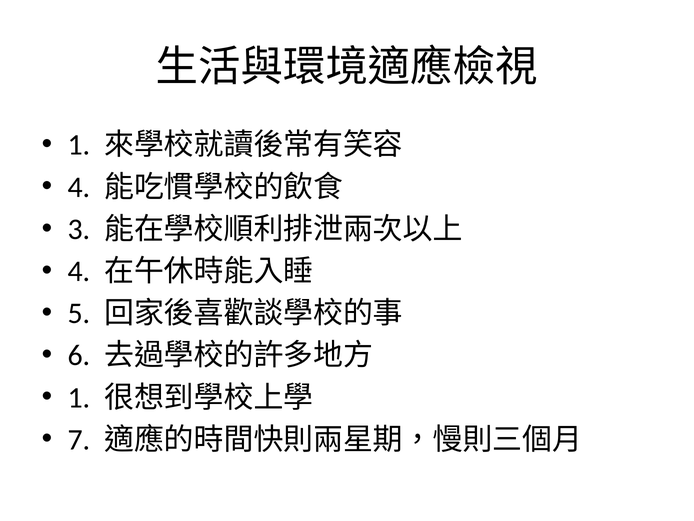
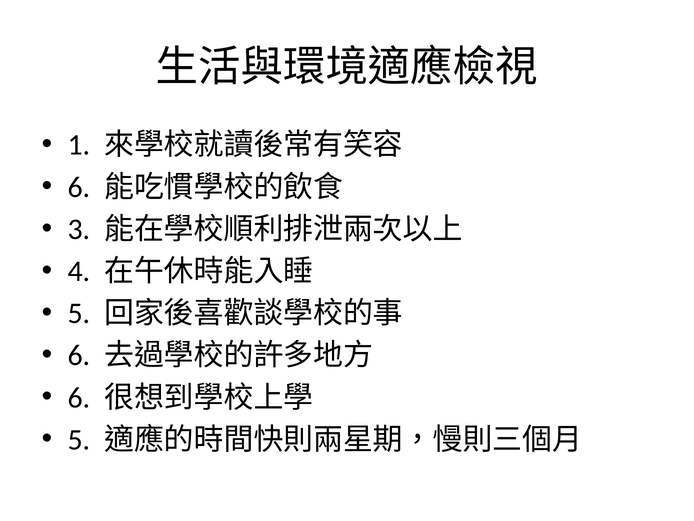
4 at (79, 187): 4 -> 6
1 at (79, 397): 1 -> 6
7 at (79, 439): 7 -> 5
